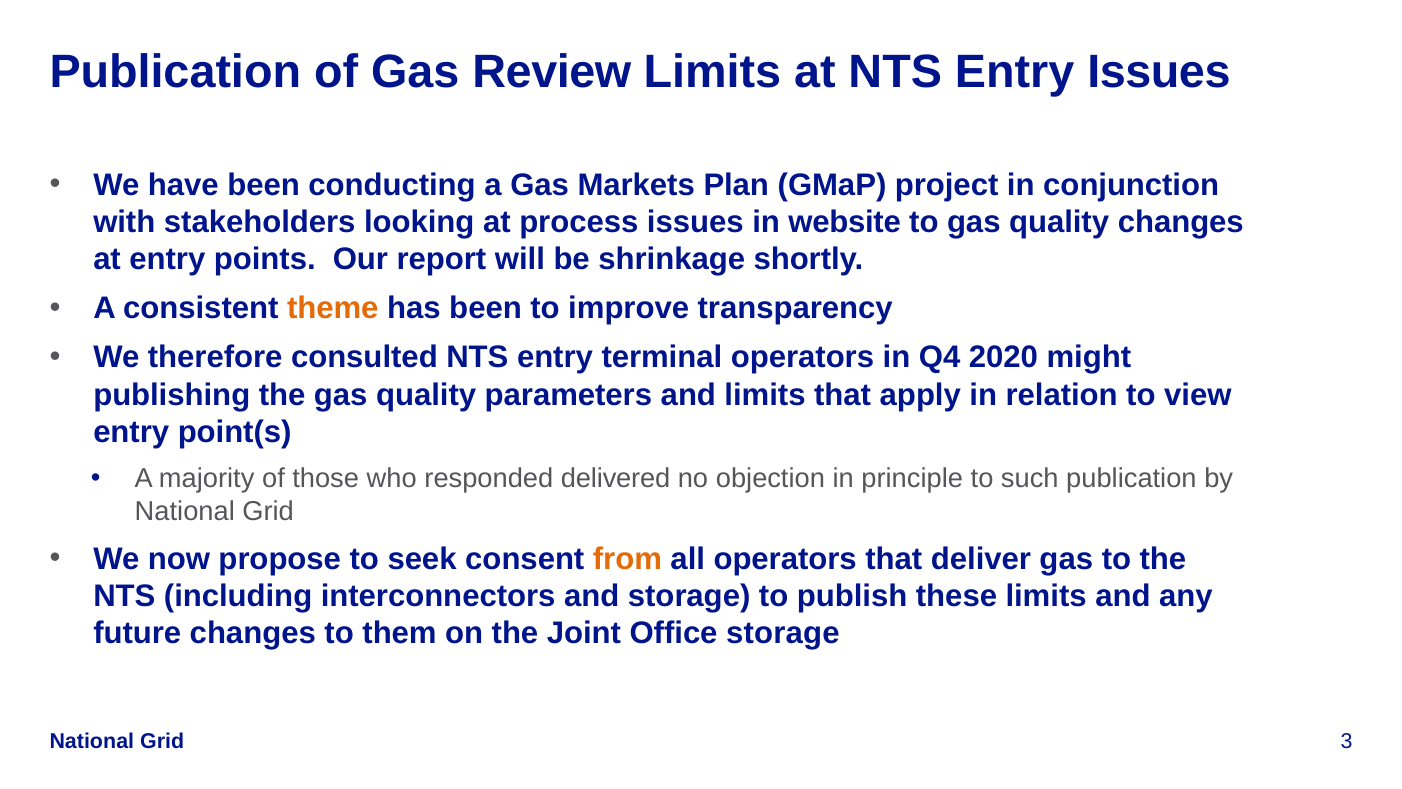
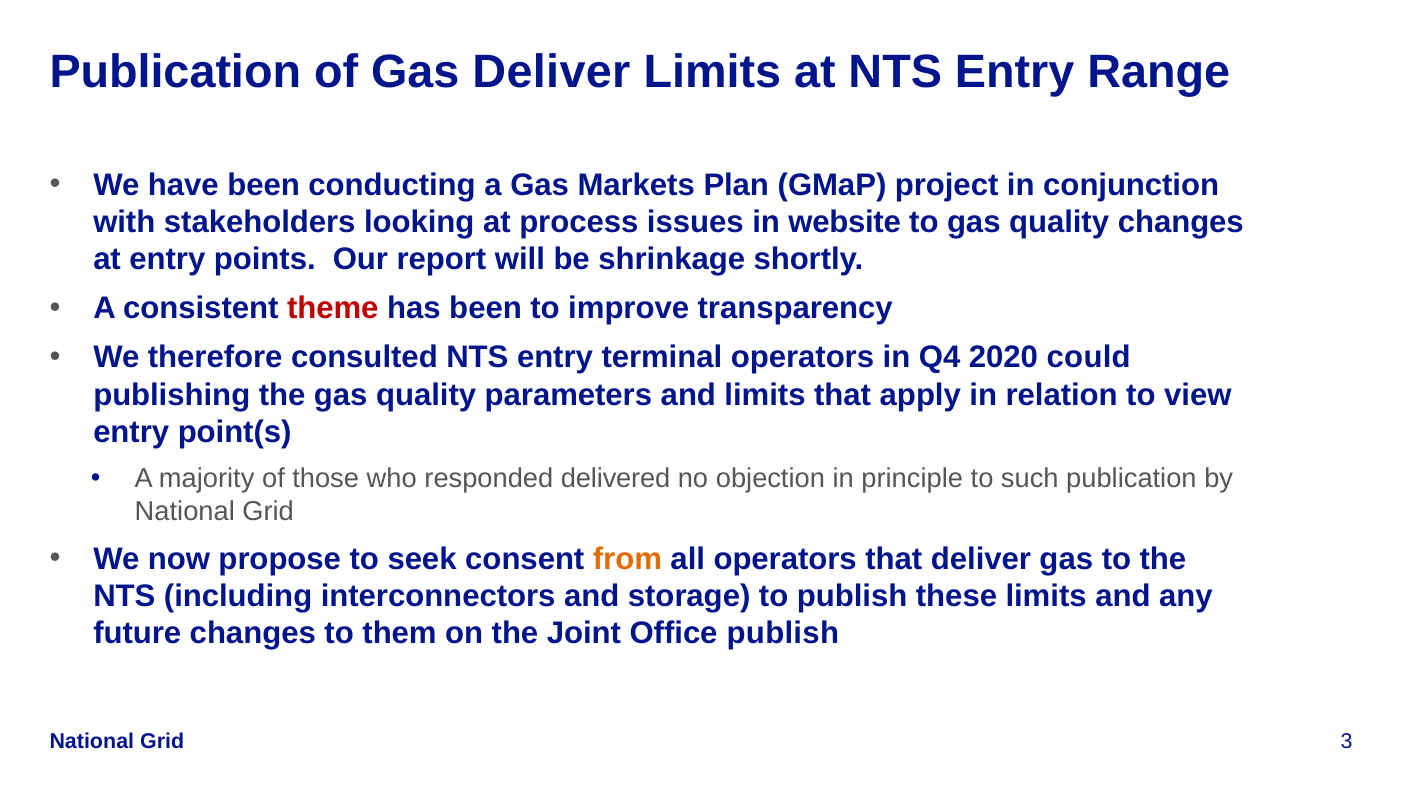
Gas Review: Review -> Deliver
Entry Issues: Issues -> Range
theme colour: orange -> red
might: might -> could
Office storage: storage -> publish
